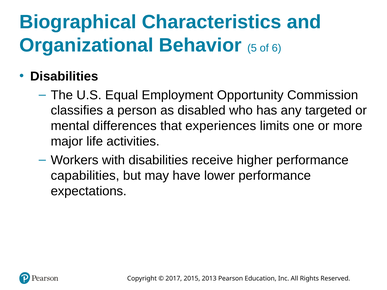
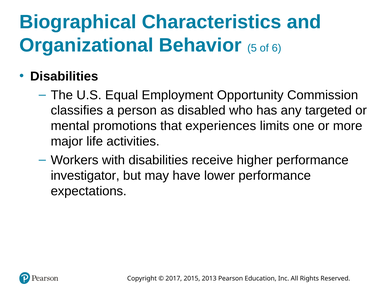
differences: differences -> promotions
capabilities: capabilities -> investigator
